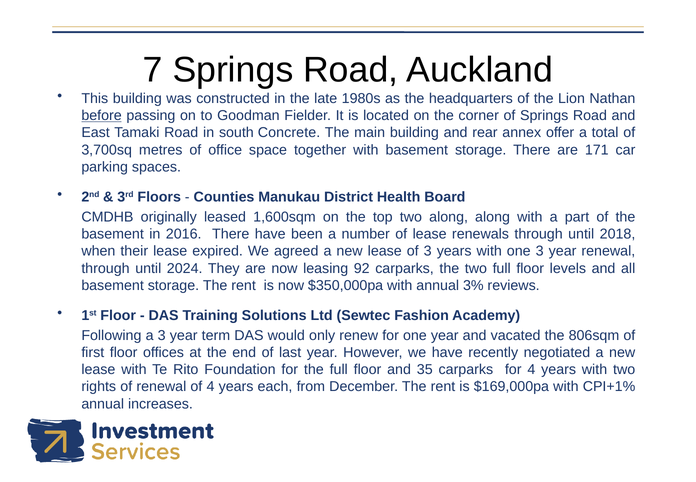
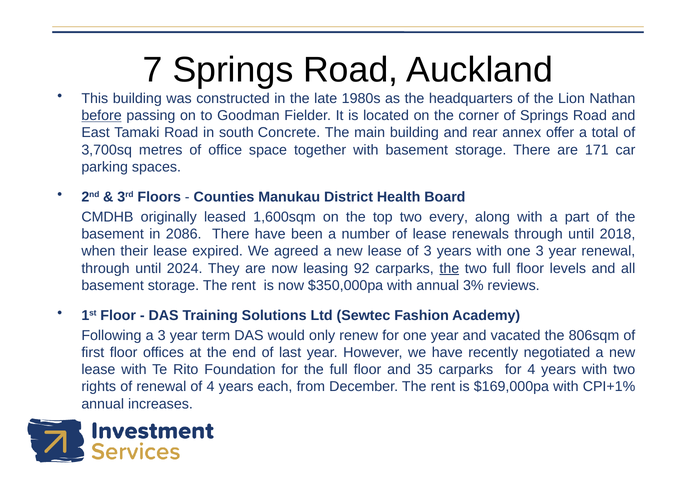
two along: along -> every
2016: 2016 -> 2086
the at (449, 268) underline: none -> present
